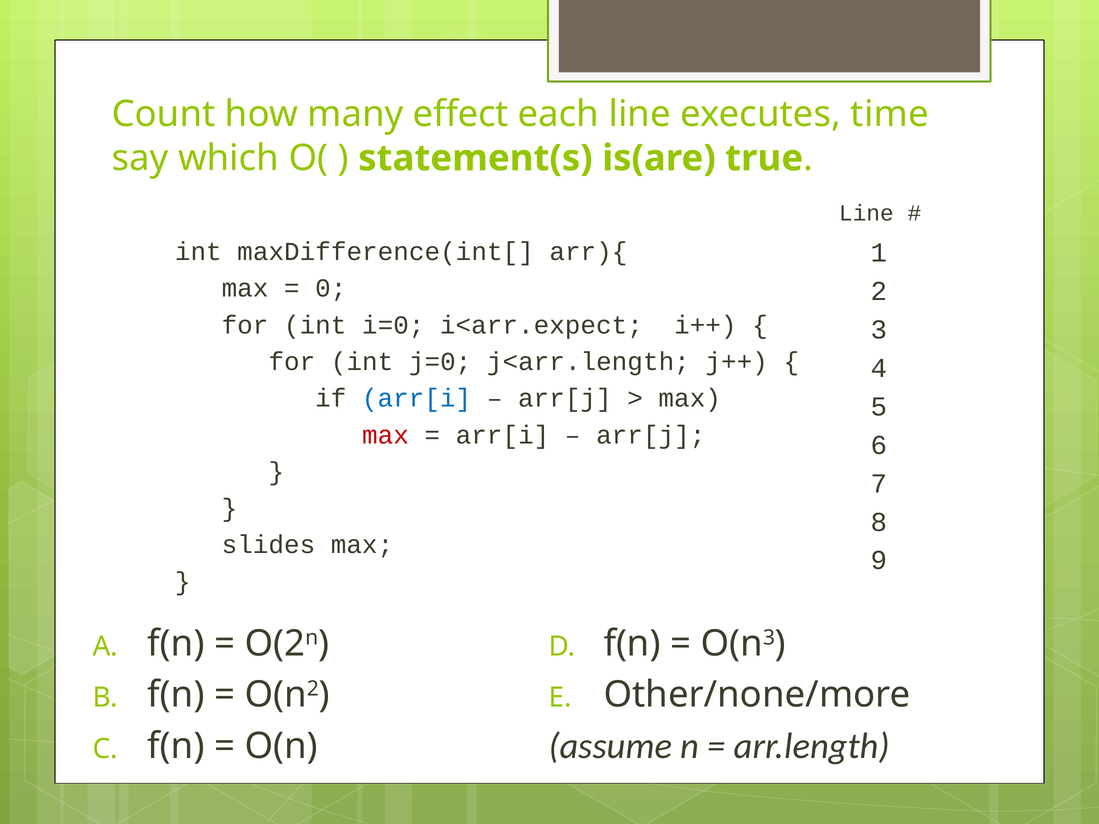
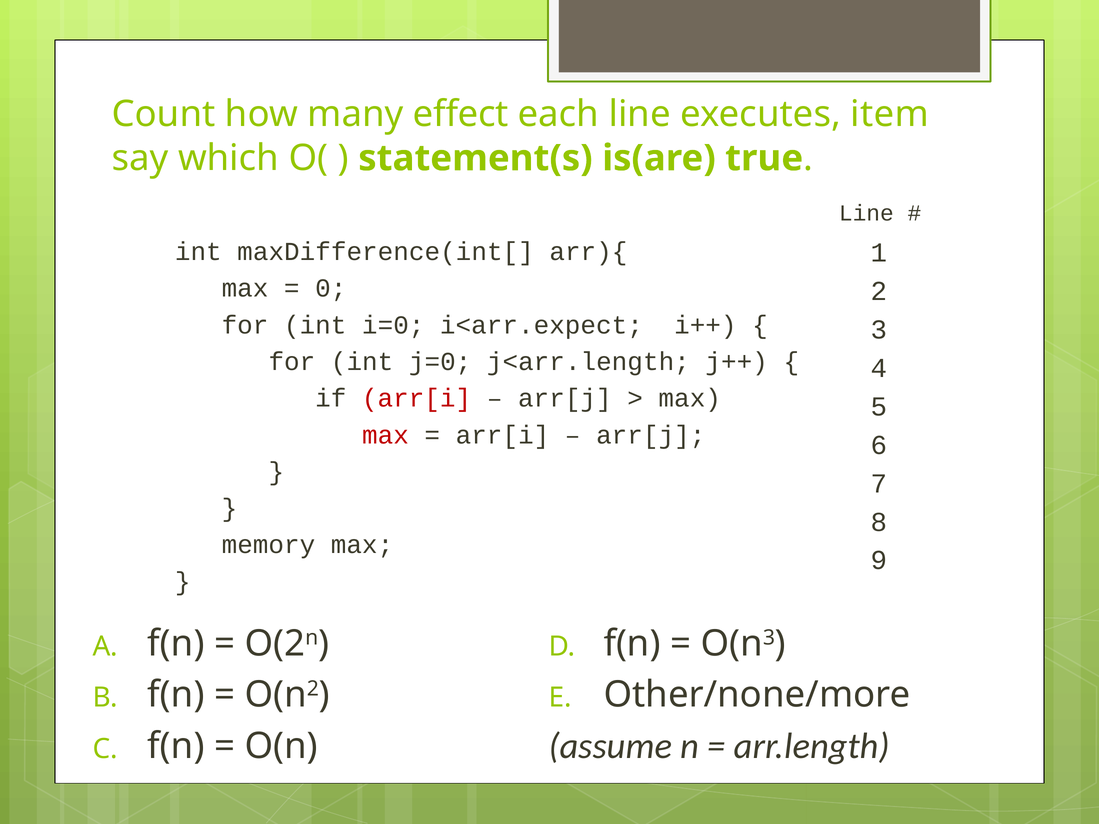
time: time -> item
arr[i at (417, 398) colour: blue -> red
slides: slides -> memory
